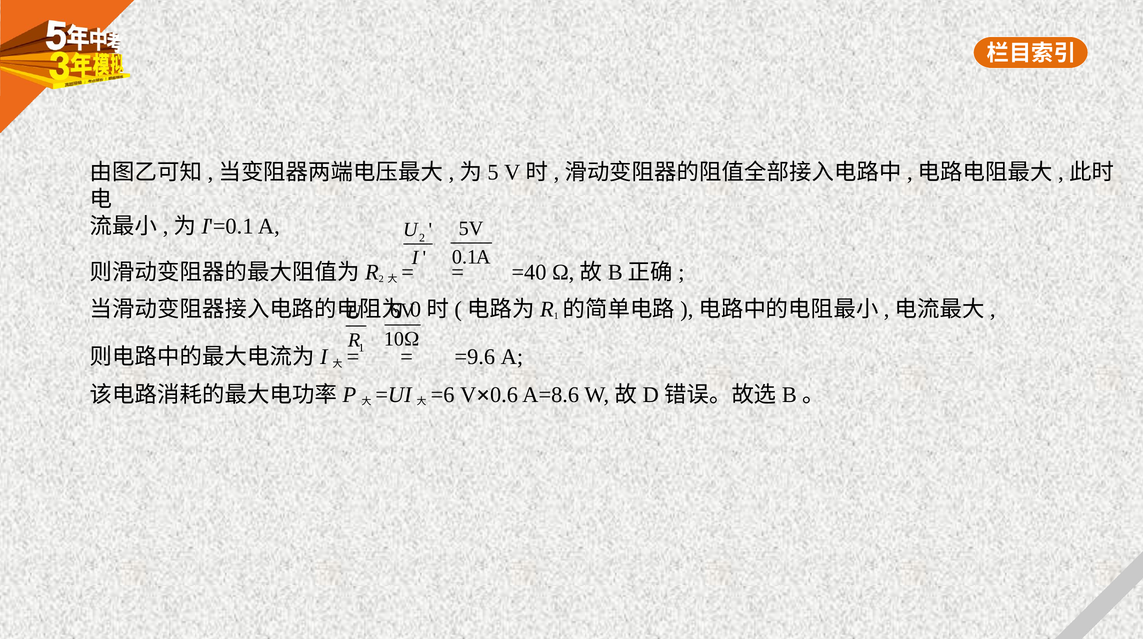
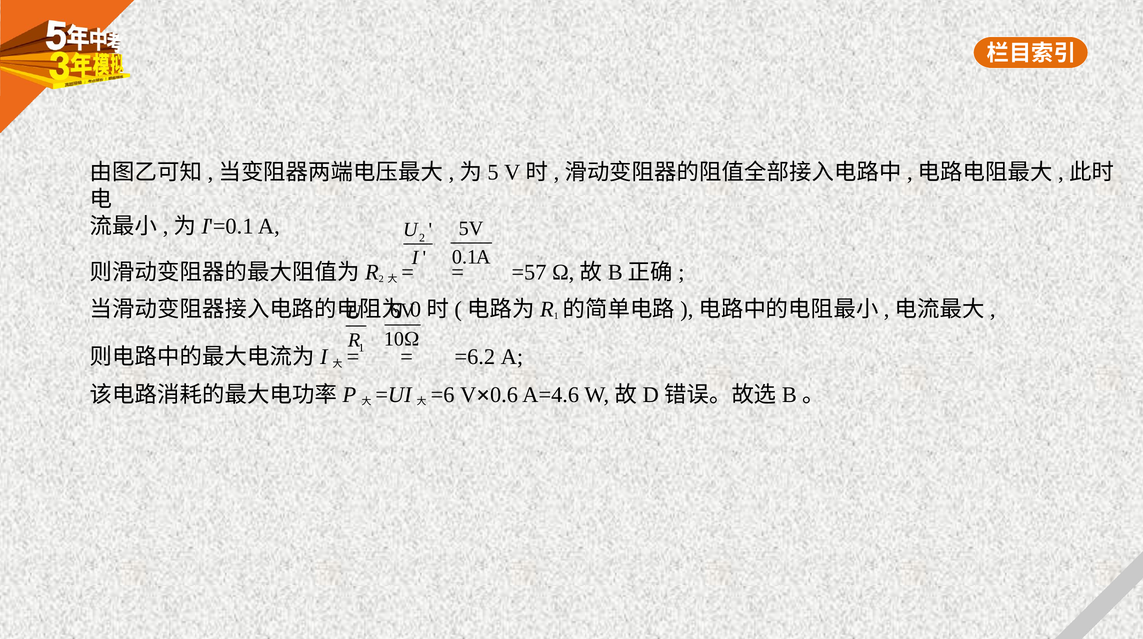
=40: =40 -> =57
=9.6: =9.6 -> =6.2
A=8.6: A=8.6 -> A=4.6
